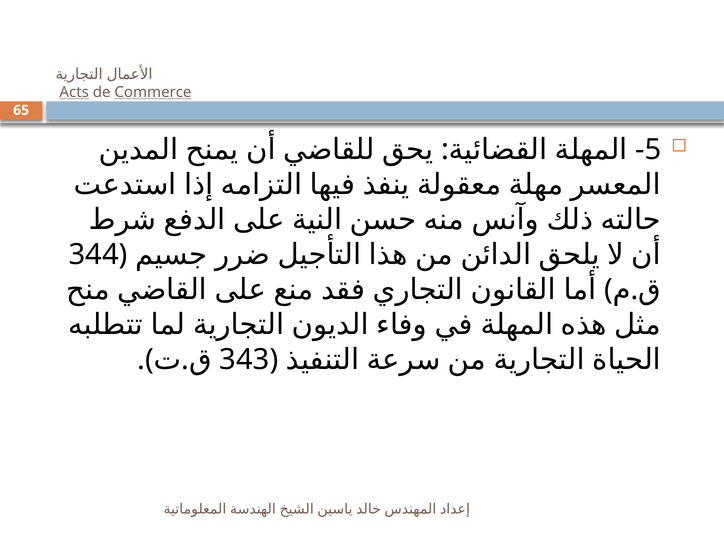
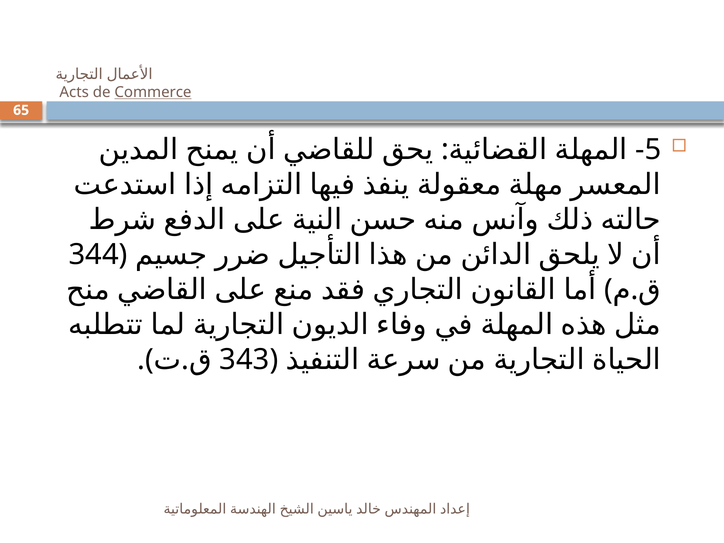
Acts underline: present -> none
